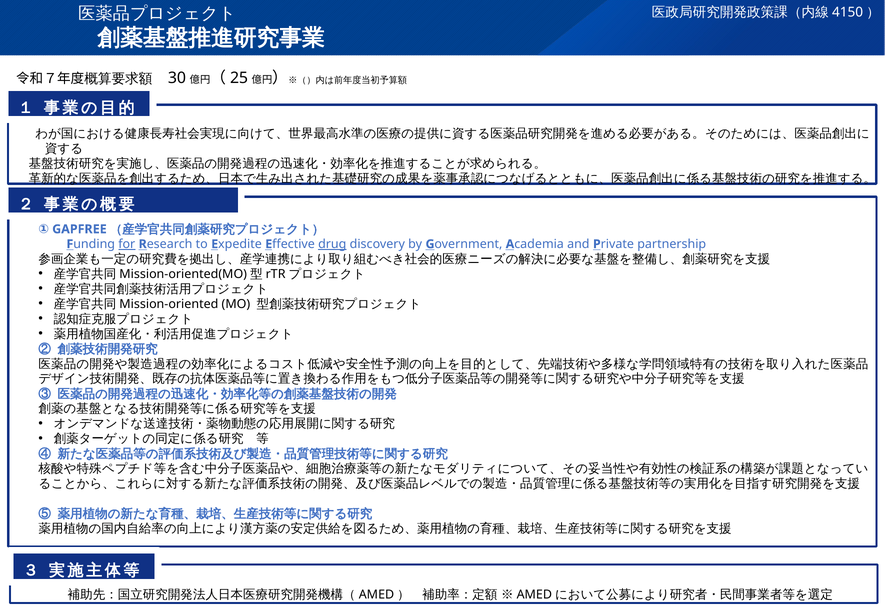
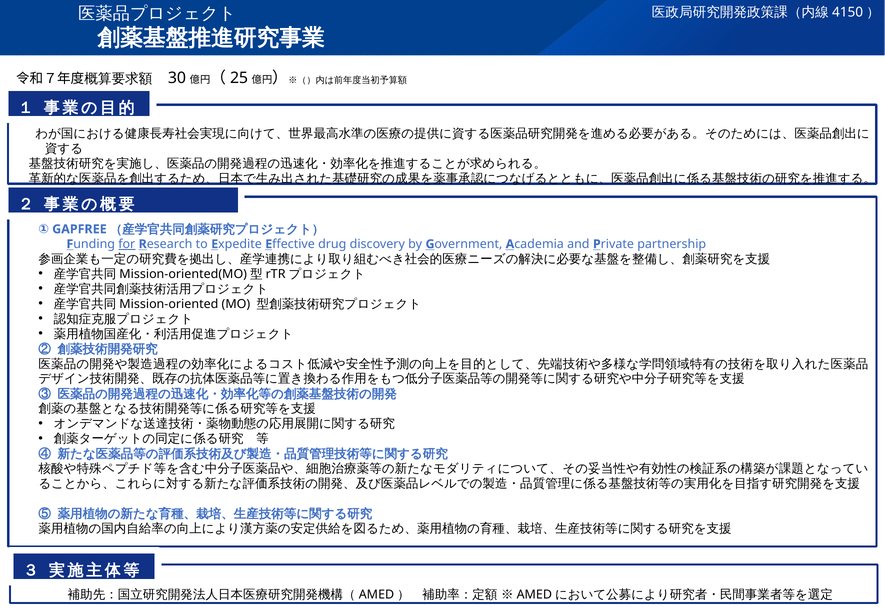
drug underline: present -> none
